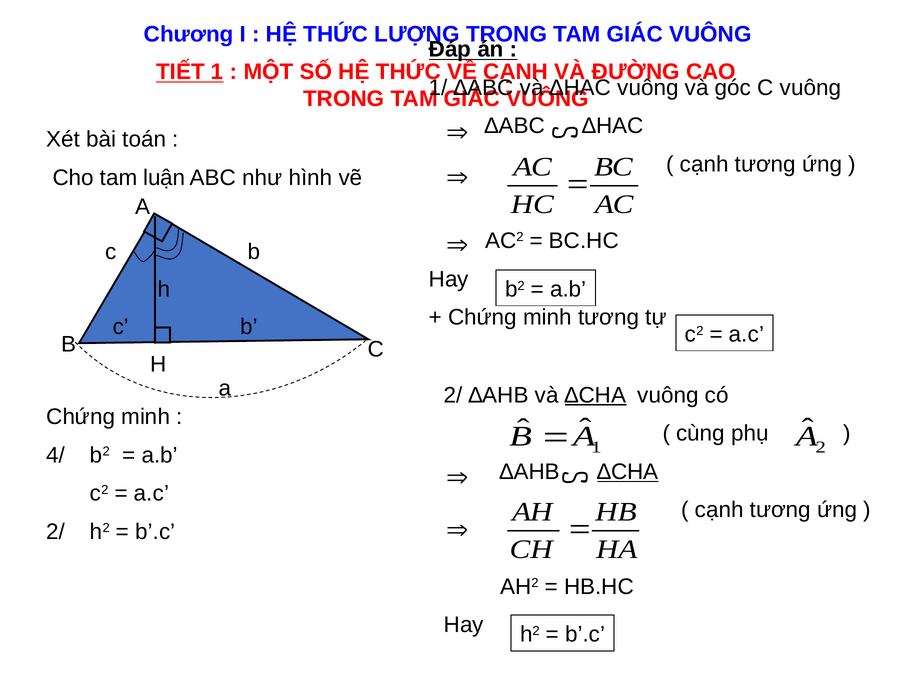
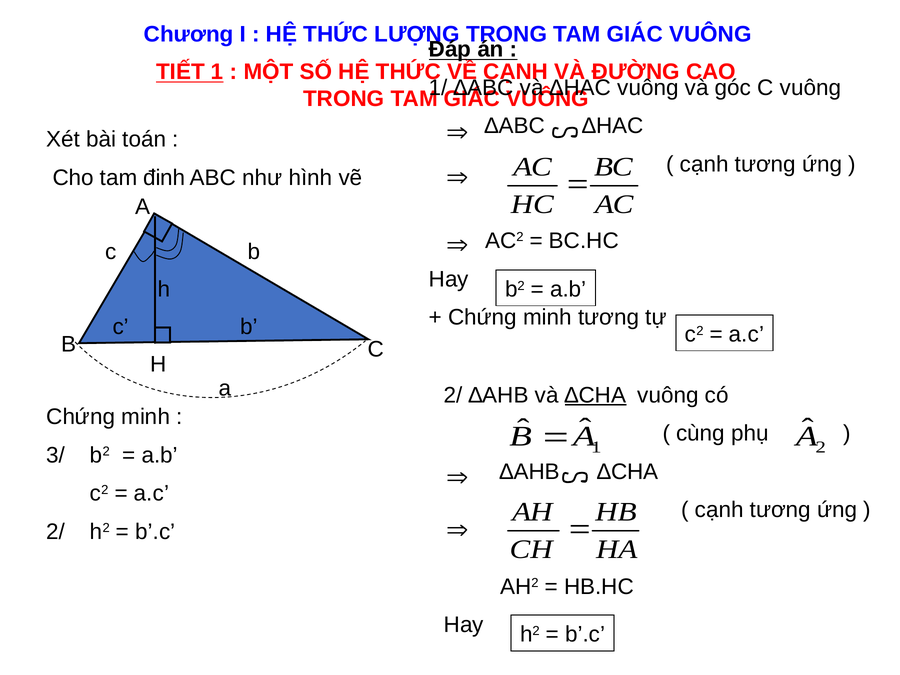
luận: luận -> đinh
4/: 4/ -> 3/
∆CHA at (628, 472) underline: present -> none
